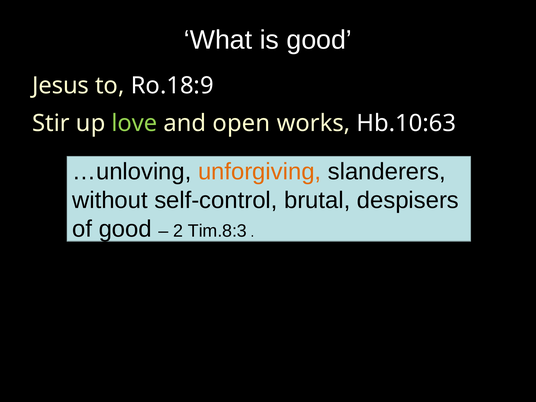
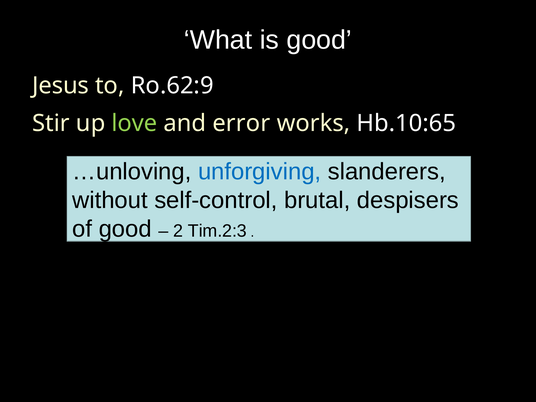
Ro.18:9: Ro.18:9 -> Ro.62:9
open: open -> error
Hb.10:63: Hb.10:63 -> Hb.10:65
unforgiving colour: orange -> blue
Tim.8:3: Tim.8:3 -> Tim.2:3
